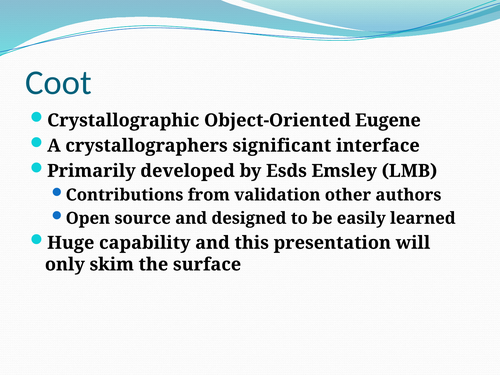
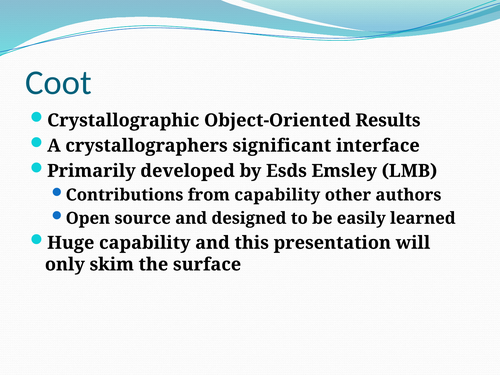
Eugene: Eugene -> Results
from validation: validation -> capability
